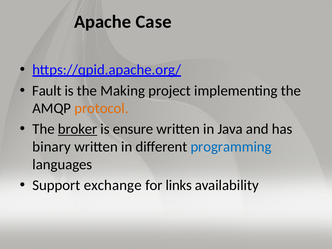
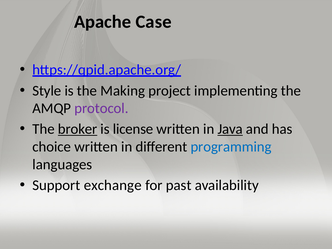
Fault: Fault -> Style
protocol colour: orange -> purple
ensure: ensure -> license
Java underline: none -> present
binary: binary -> choice
links: links -> past
